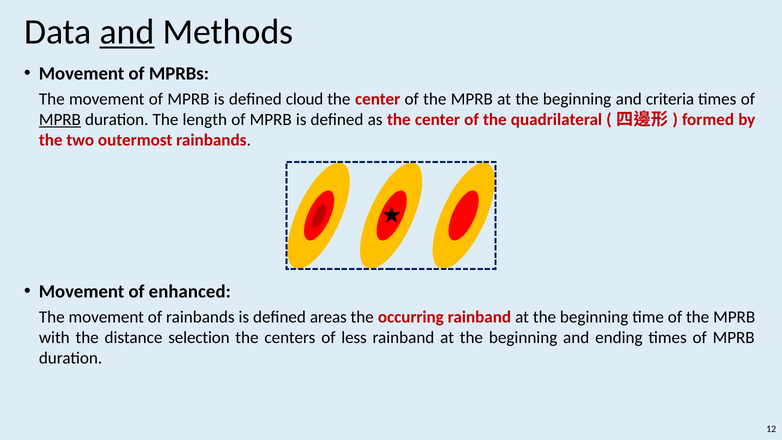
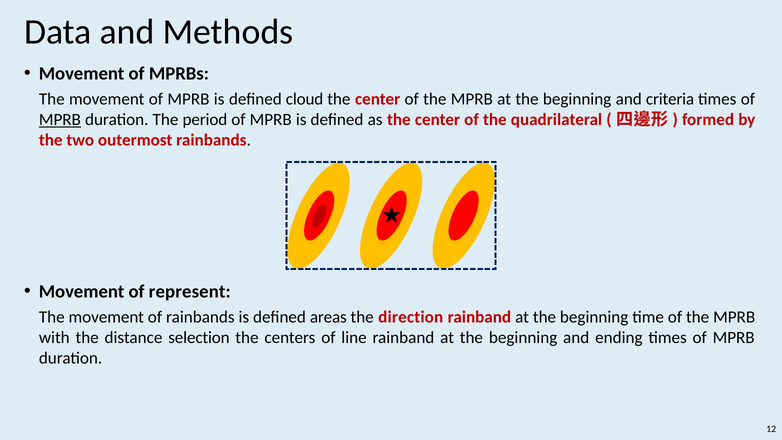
and at (127, 32) underline: present -> none
length: length -> period
enhanced: enhanced -> represent
occurring: occurring -> direction
less: less -> line
